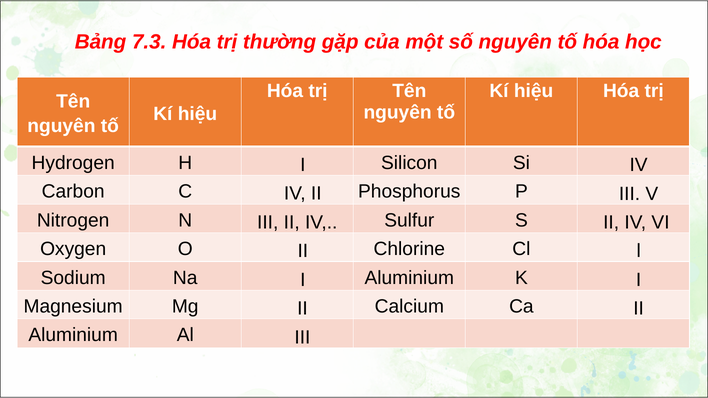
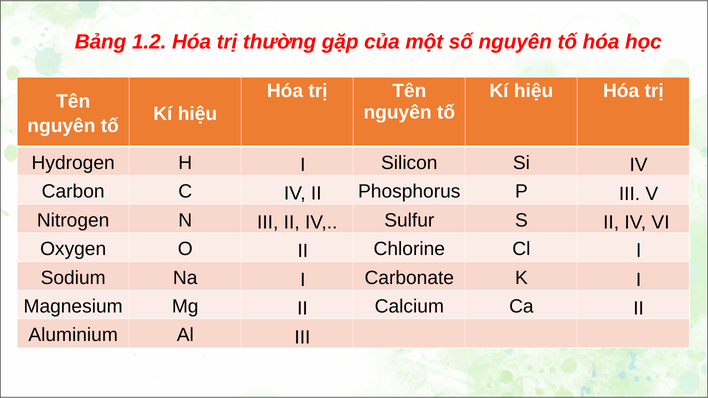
7.3: 7.3 -> 1.2
I Aluminium: Aluminium -> Carbonate
